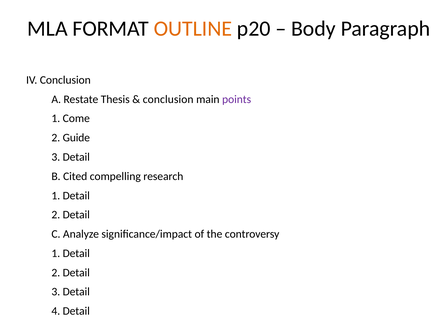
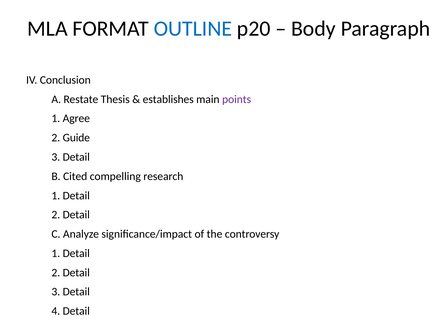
OUTLINE colour: orange -> blue
conclusion at (168, 99): conclusion -> establishes
Come: Come -> Agree
